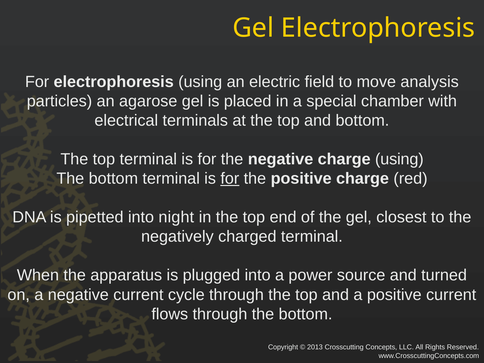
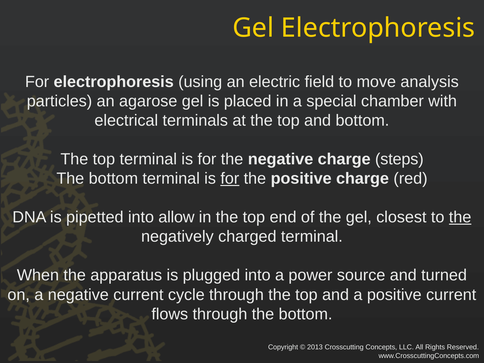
charge using: using -> steps
night: night -> allow
the at (460, 217) underline: none -> present
